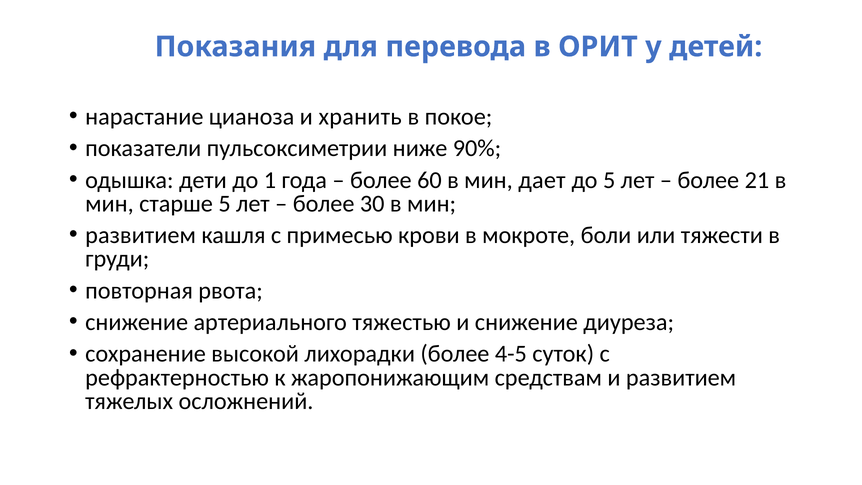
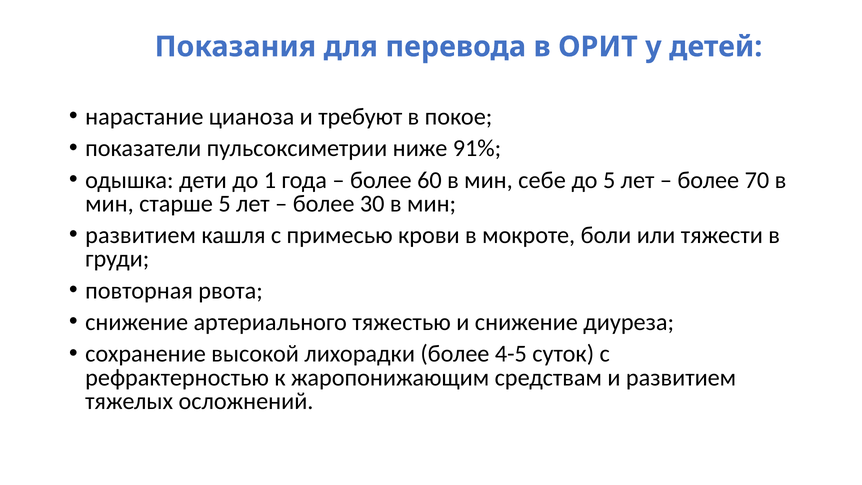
хранить: хранить -> требуют
90%: 90% -> 91%
дает: дает -> себе
21: 21 -> 70
